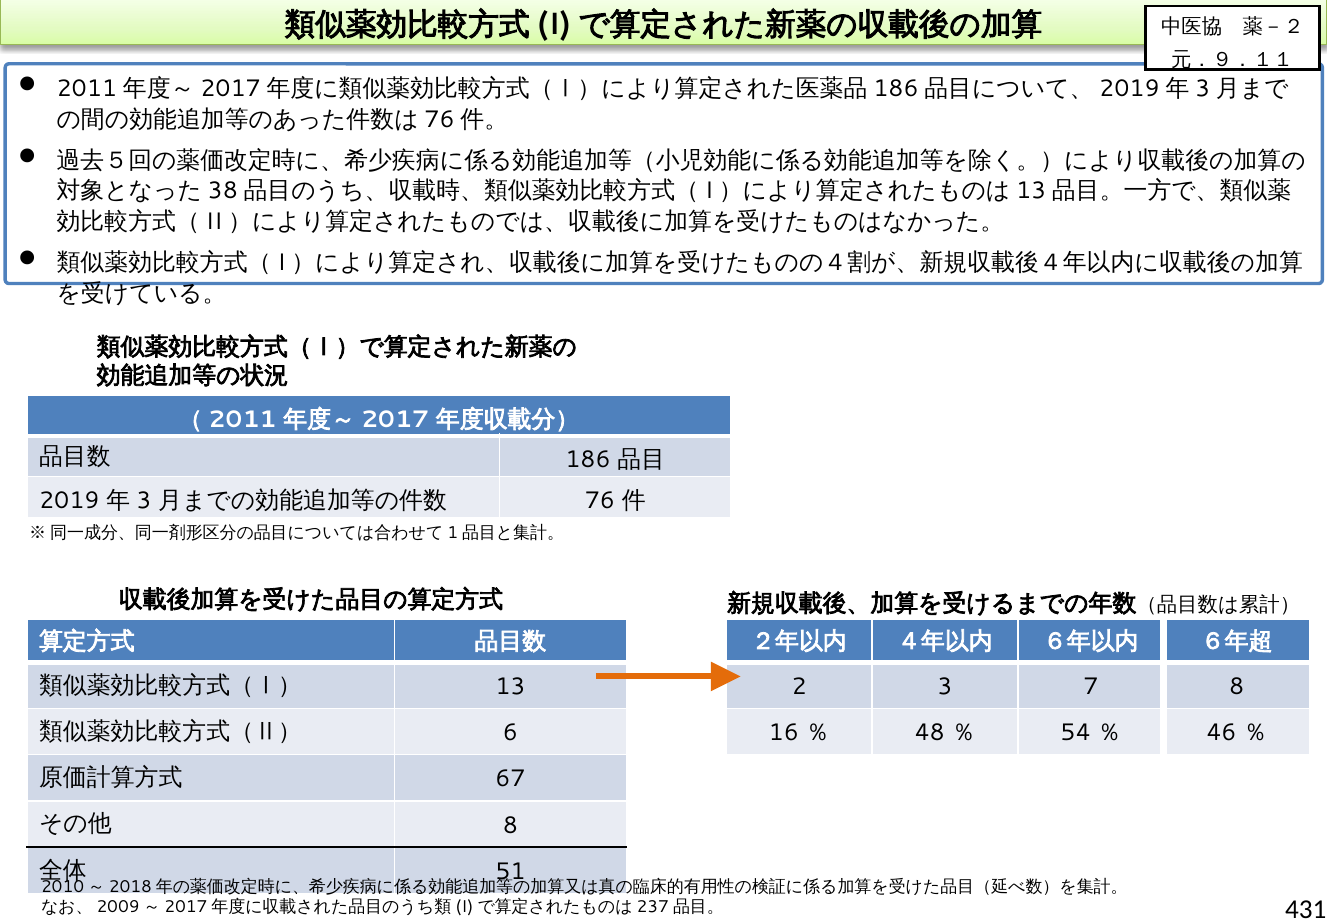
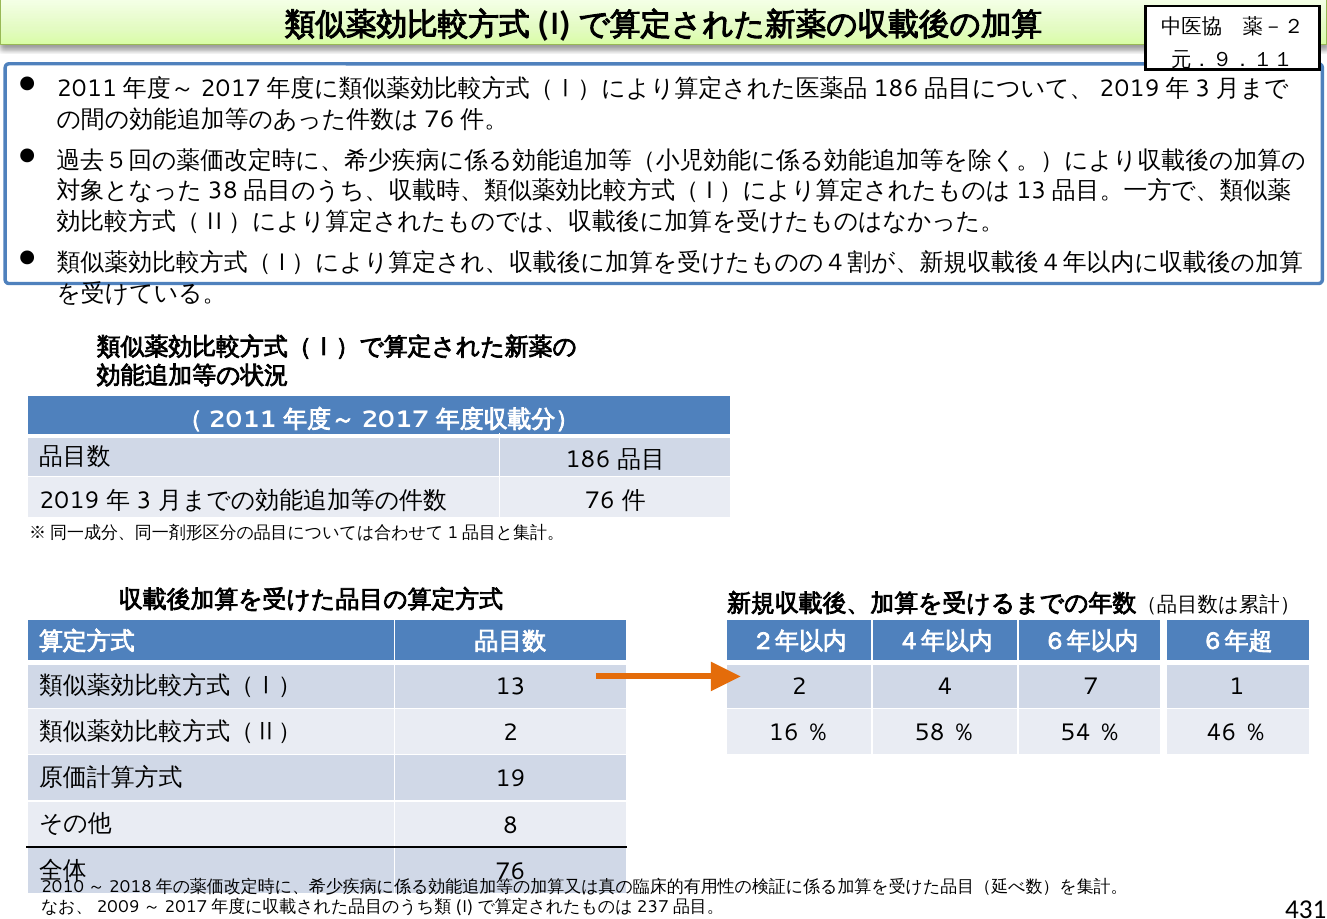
2 3: 3 -> 4
7 8: 8 -> 1
6 at (510, 733): 6 -> 2
48: 48 -> 58
67: 67 -> 19
51 at (510, 871): 51 -> 76
